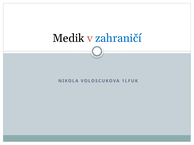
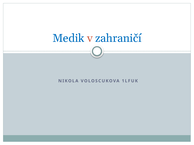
Medik colour: black -> blue
